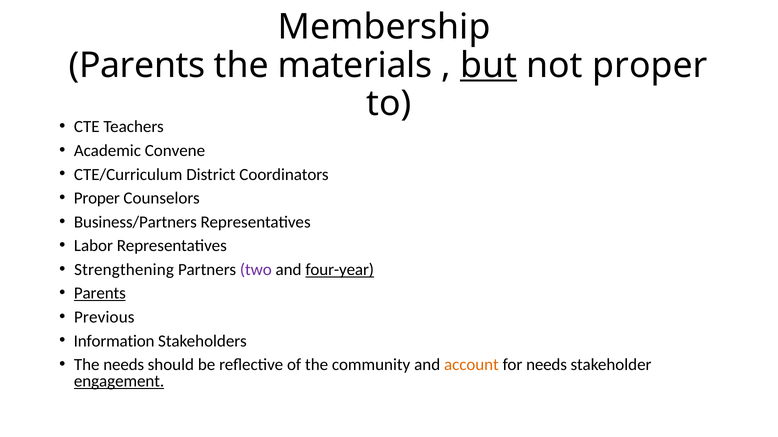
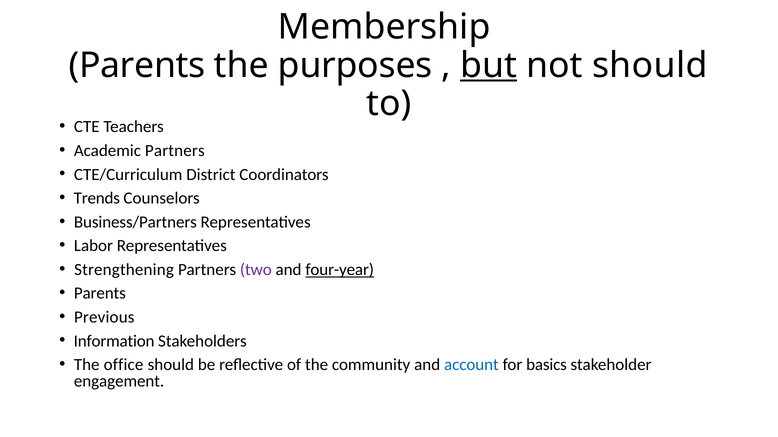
materials: materials -> purposes
not proper: proper -> should
Academic Convene: Convene -> Partners
Proper at (97, 198): Proper -> Trends
Parents at (100, 294) underline: present -> none
The needs: needs -> office
account colour: orange -> blue
for needs: needs -> basics
engagement underline: present -> none
